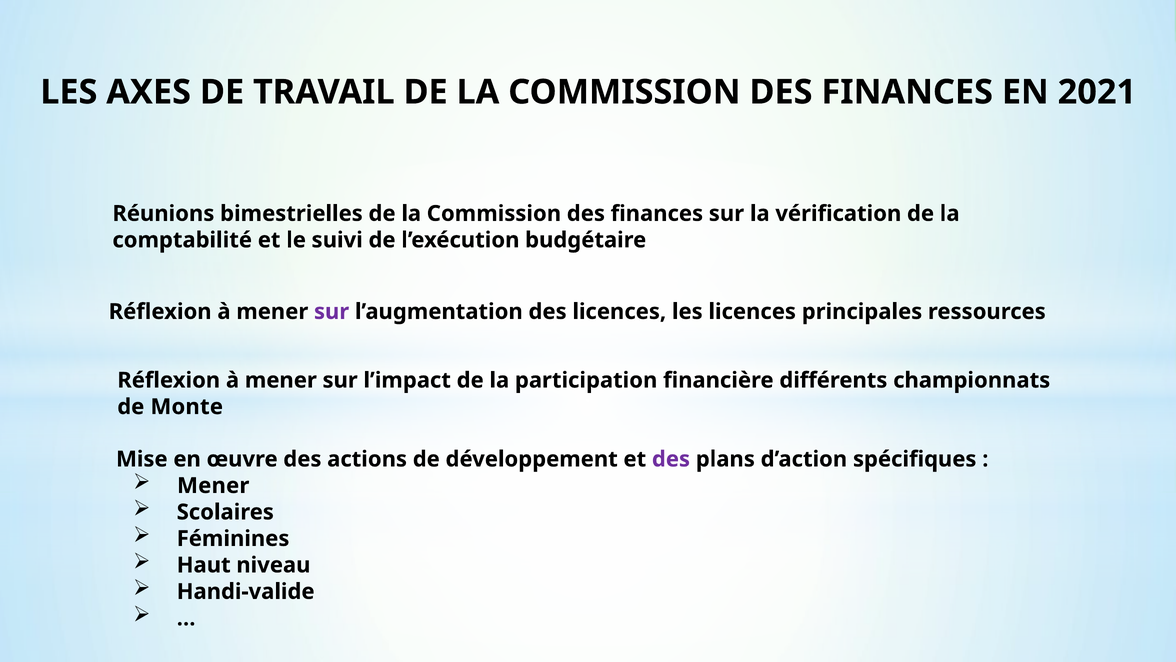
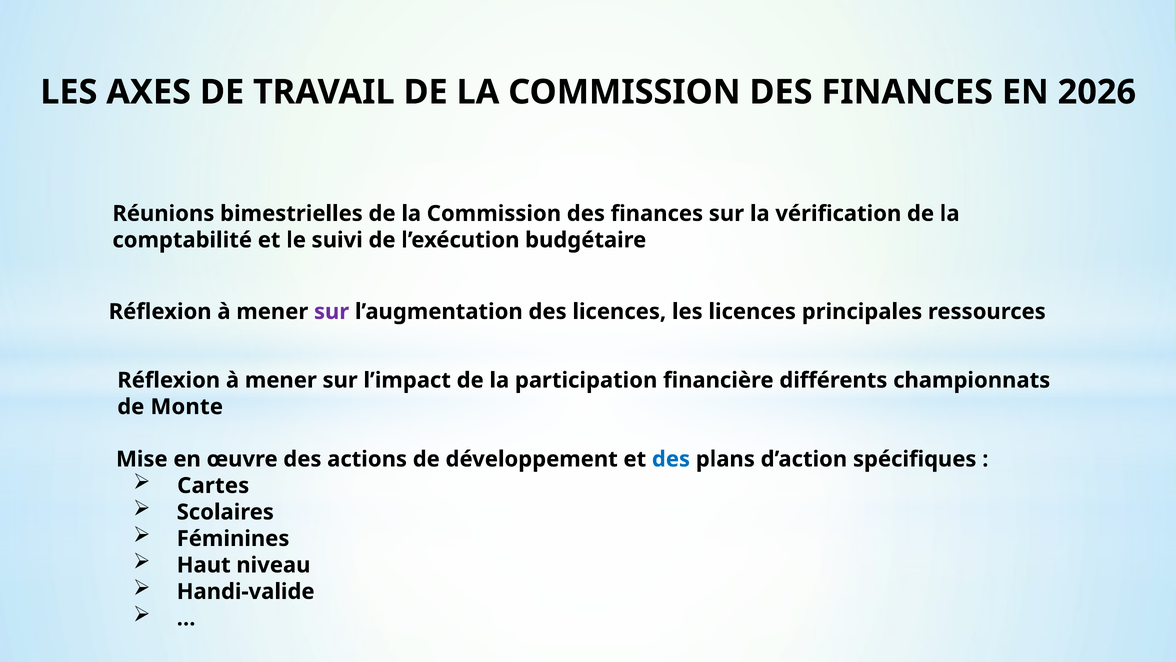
2021: 2021 -> 2026
des at (671, 459) colour: purple -> blue
Mener at (213, 485): Mener -> Cartes
